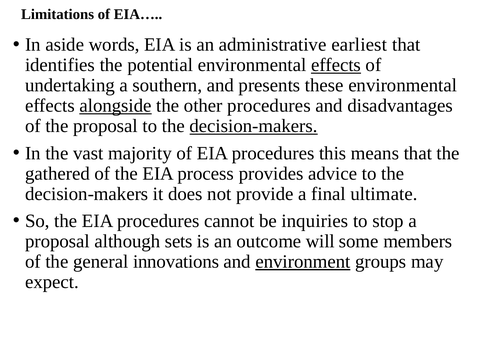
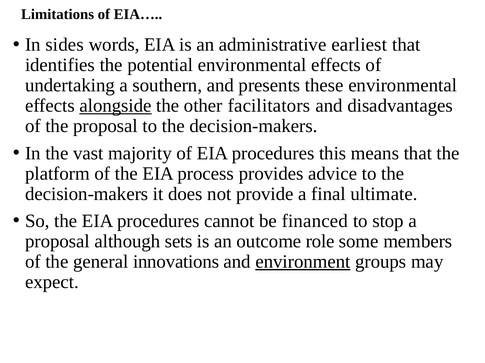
aside: aside -> sides
effects at (336, 65) underline: present -> none
other procedures: procedures -> facilitators
decision-makers at (254, 126) underline: present -> none
gathered: gathered -> platform
inquiries: inquiries -> financed
will: will -> role
